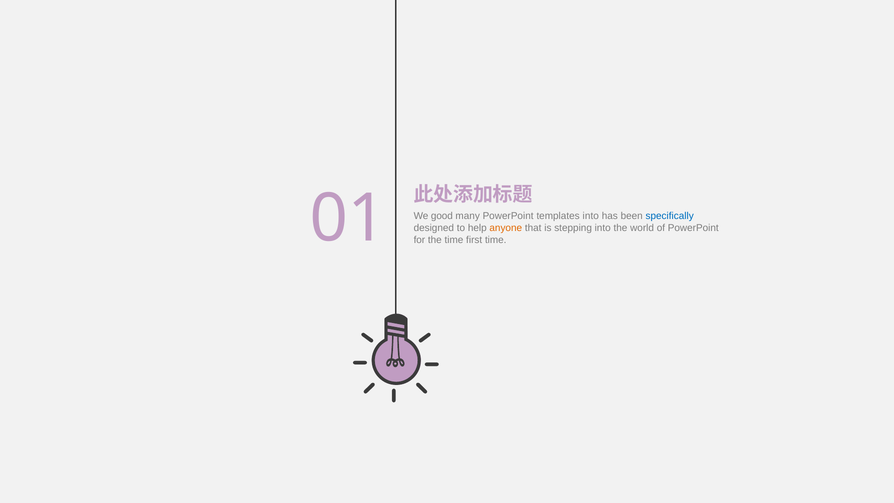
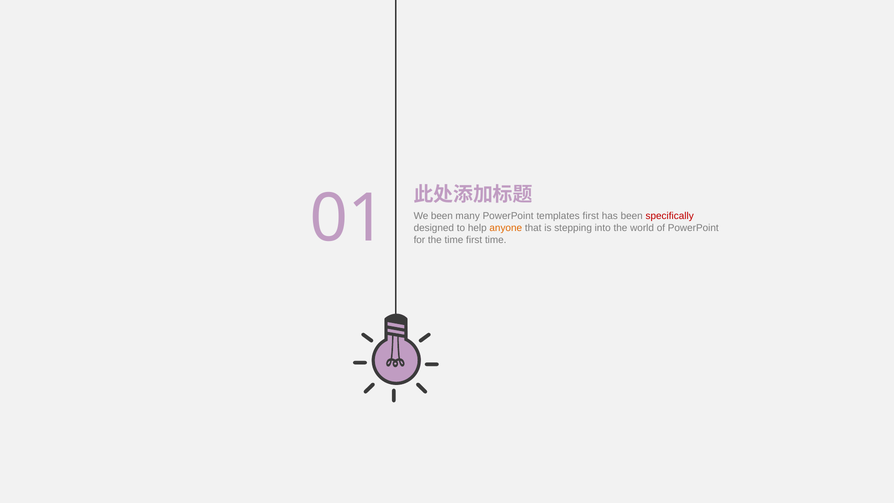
We good: good -> been
templates into: into -> first
specifically colour: blue -> red
